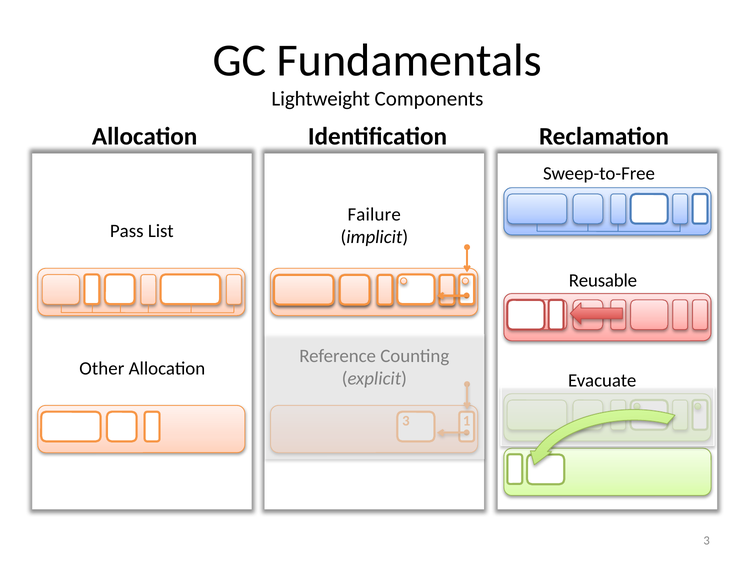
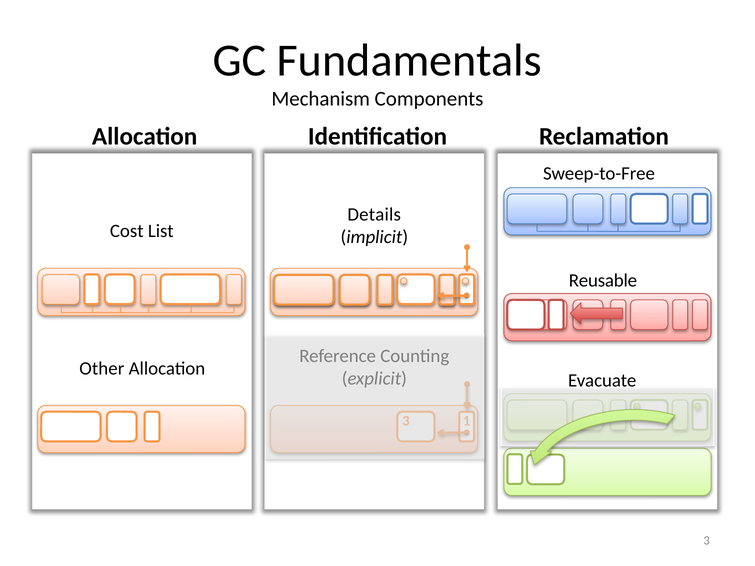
Lightweight: Lightweight -> Mechanism
Failure: Failure -> Details
Pass: Pass -> Cost
